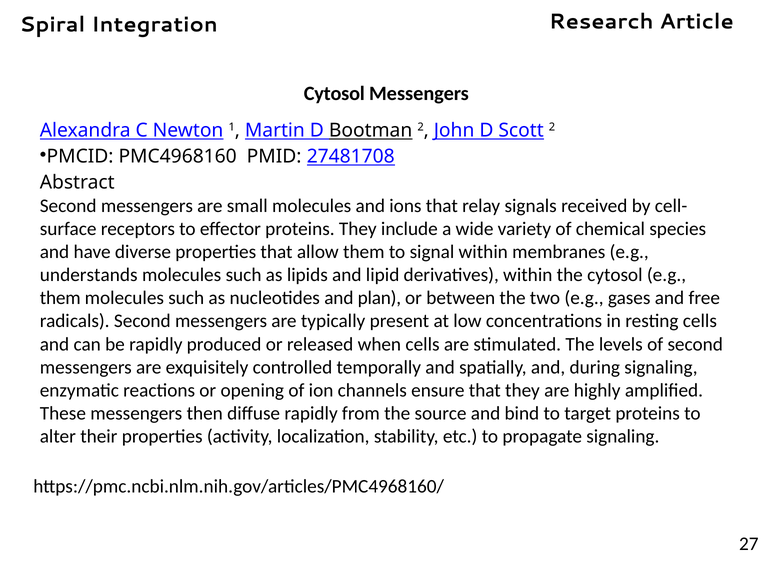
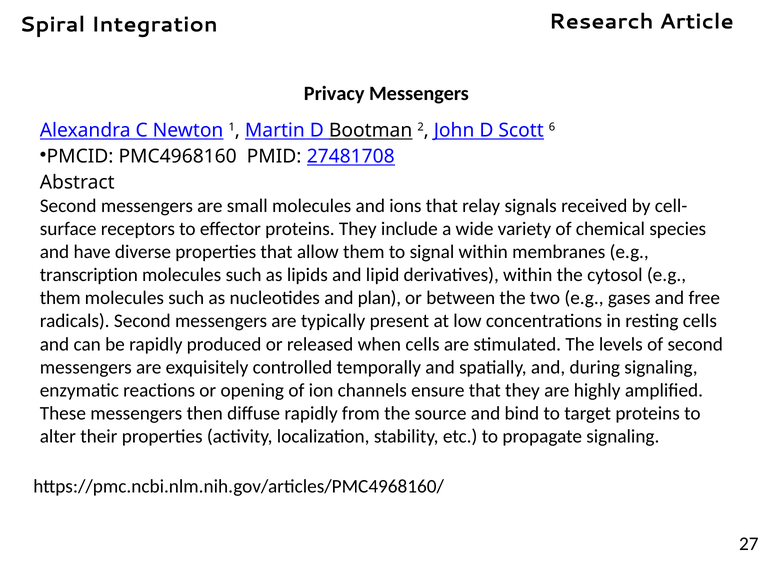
Cytosol at (334, 94): Cytosol -> Privacy
Scott 2: 2 -> 6
understands: understands -> transcription
